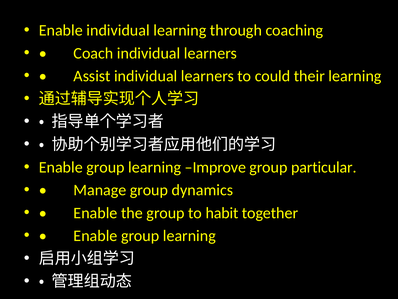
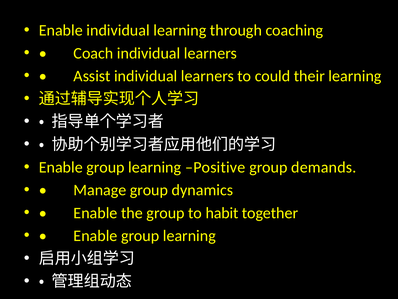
Improve: Improve -> Positive
particular: particular -> demands
